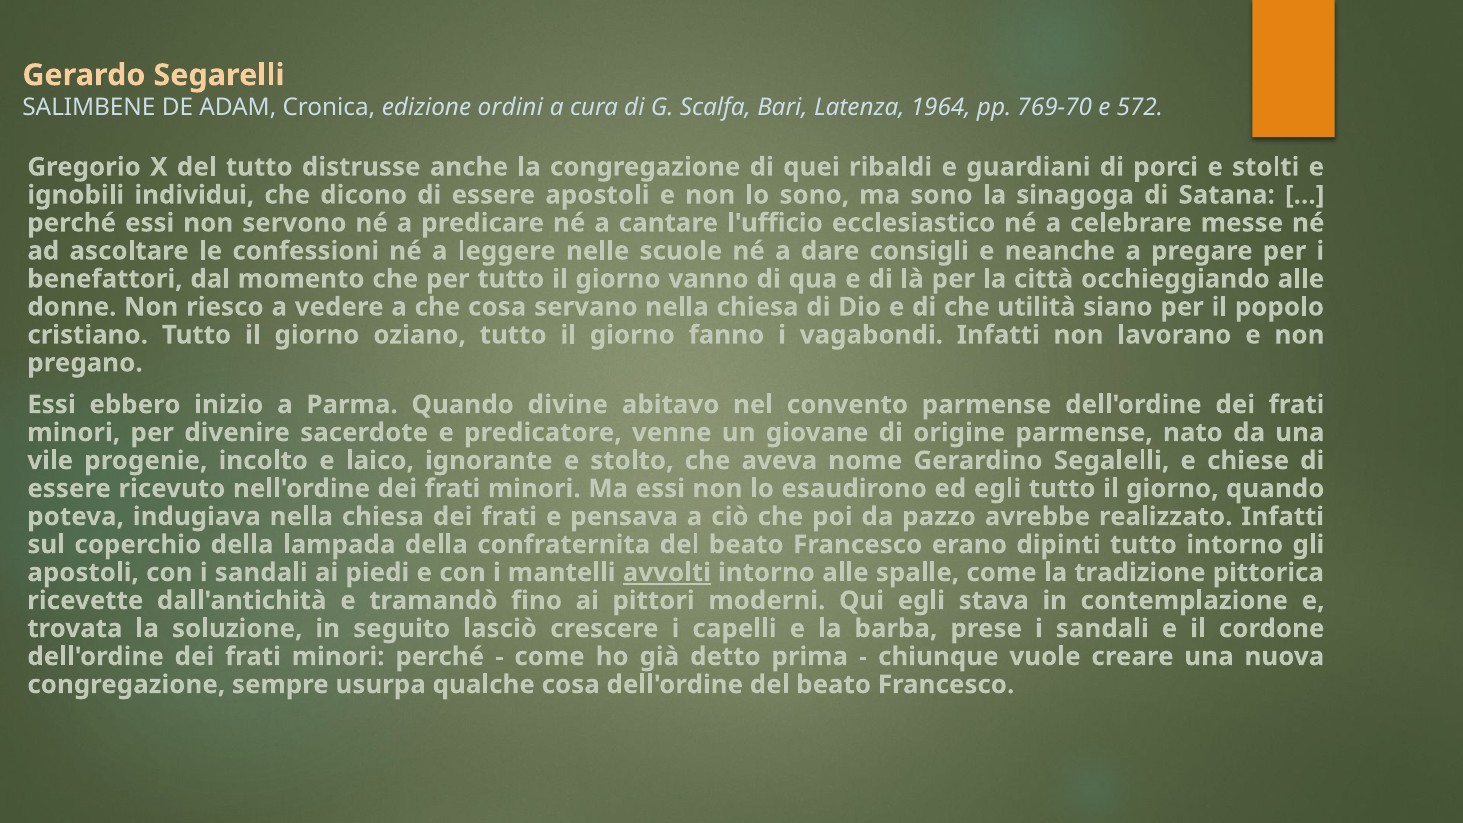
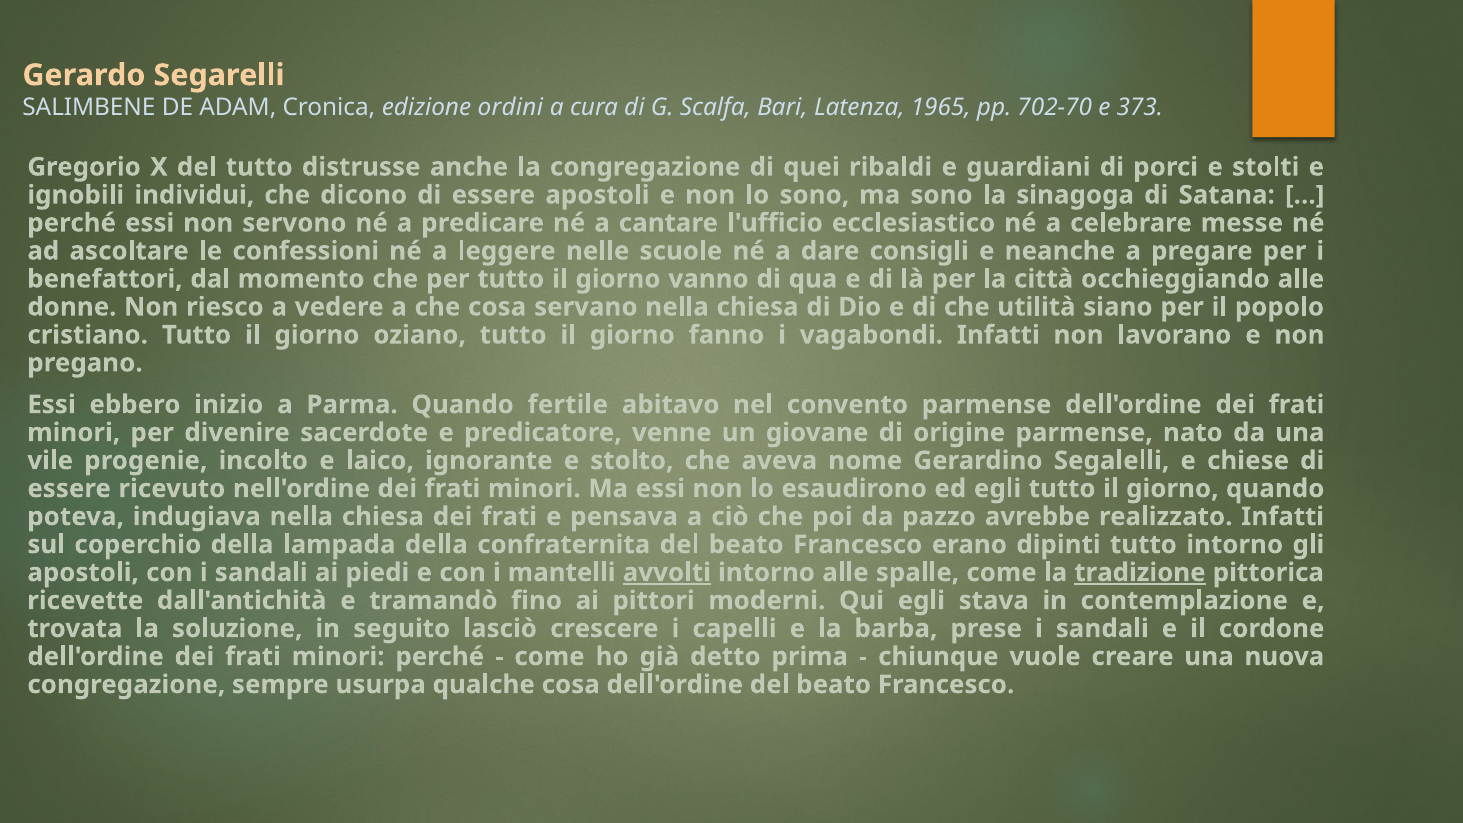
1964: 1964 -> 1965
769-70: 769-70 -> 702-70
572: 572 -> 373
divine: divine -> fertile
tradizione underline: none -> present
